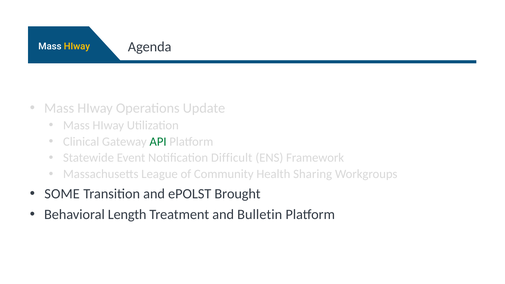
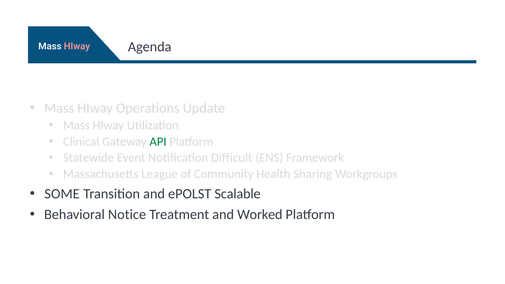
HIway at (77, 46) colour: yellow -> pink
Brought: Brought -> Scalable
Length: Length -> Notice
Bulletin: Bulletin -> Worked
